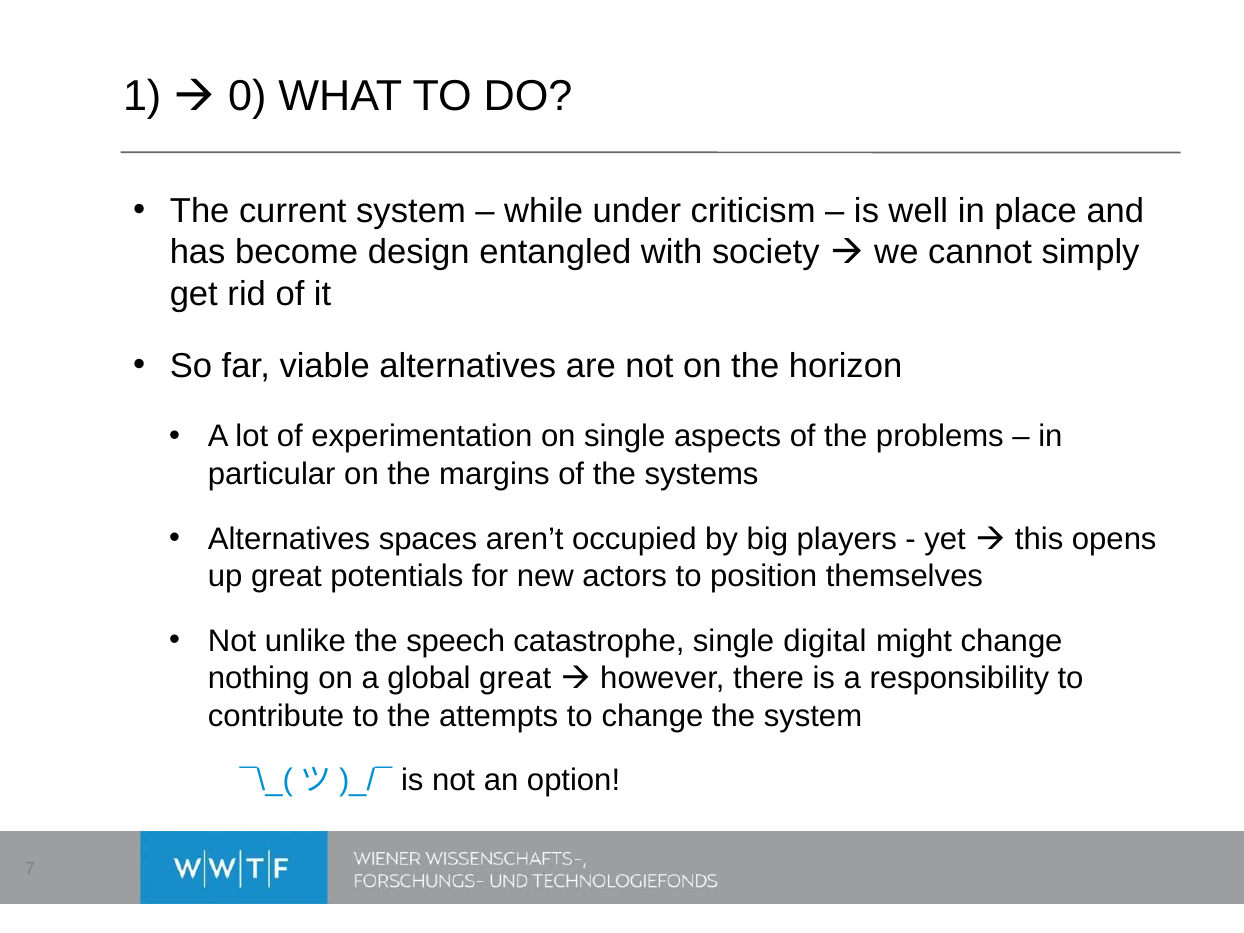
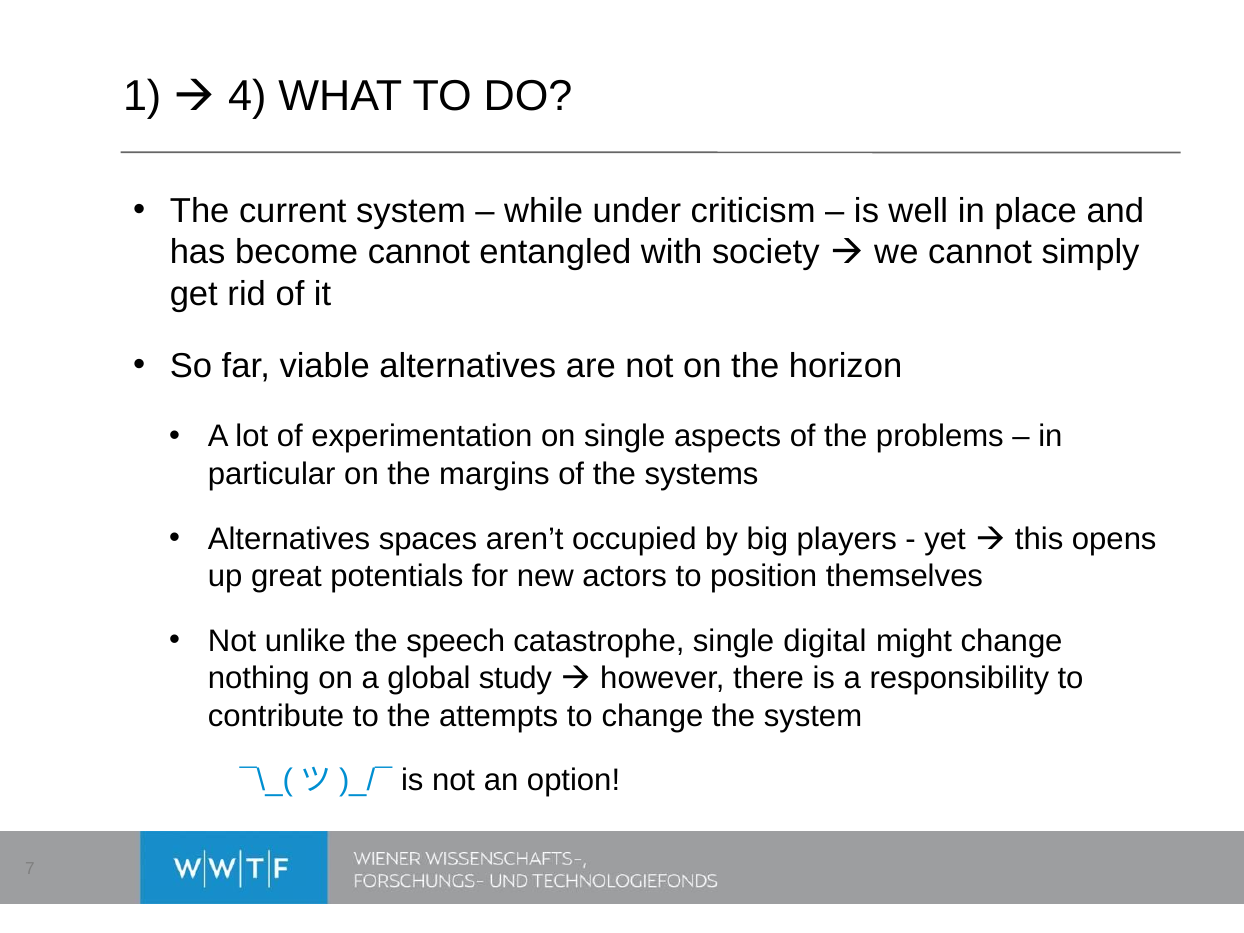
0: 0 -> 4
become design: design -> cannot
global great: great -> study
